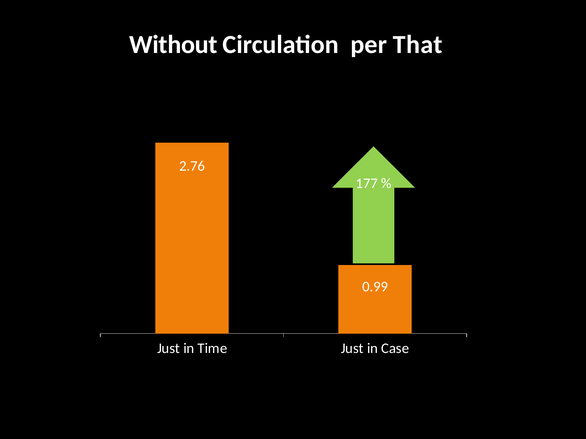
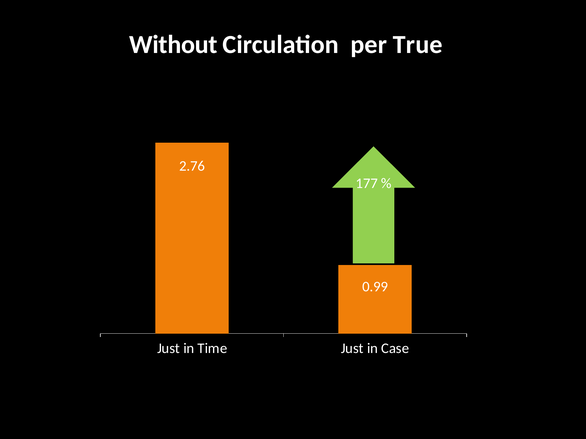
That: That -> True
